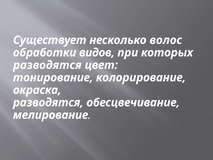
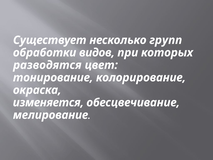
волос: волос -> групп
разводятся at (48, 102): разводятся -> изменяется
